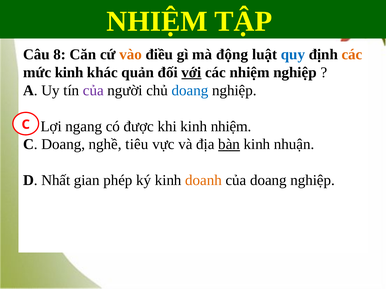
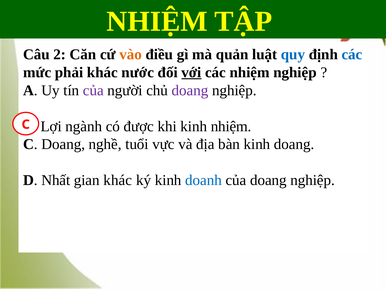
8: 8 -> 2
động: động -> quản
các at (352, 54) colour: orange -> blue
mức kinh: kinh -> phải
quản: quản -> nước
doang at (190, 90) colour: blue -> purple
ngang: ngang -> ngành
tiêu: tiêu -> tuổi
bàn underline: present -> none
kinh nhuận: nhuận -> doang
gian phép: phép -> khác
doanh colour: orange -> blue
